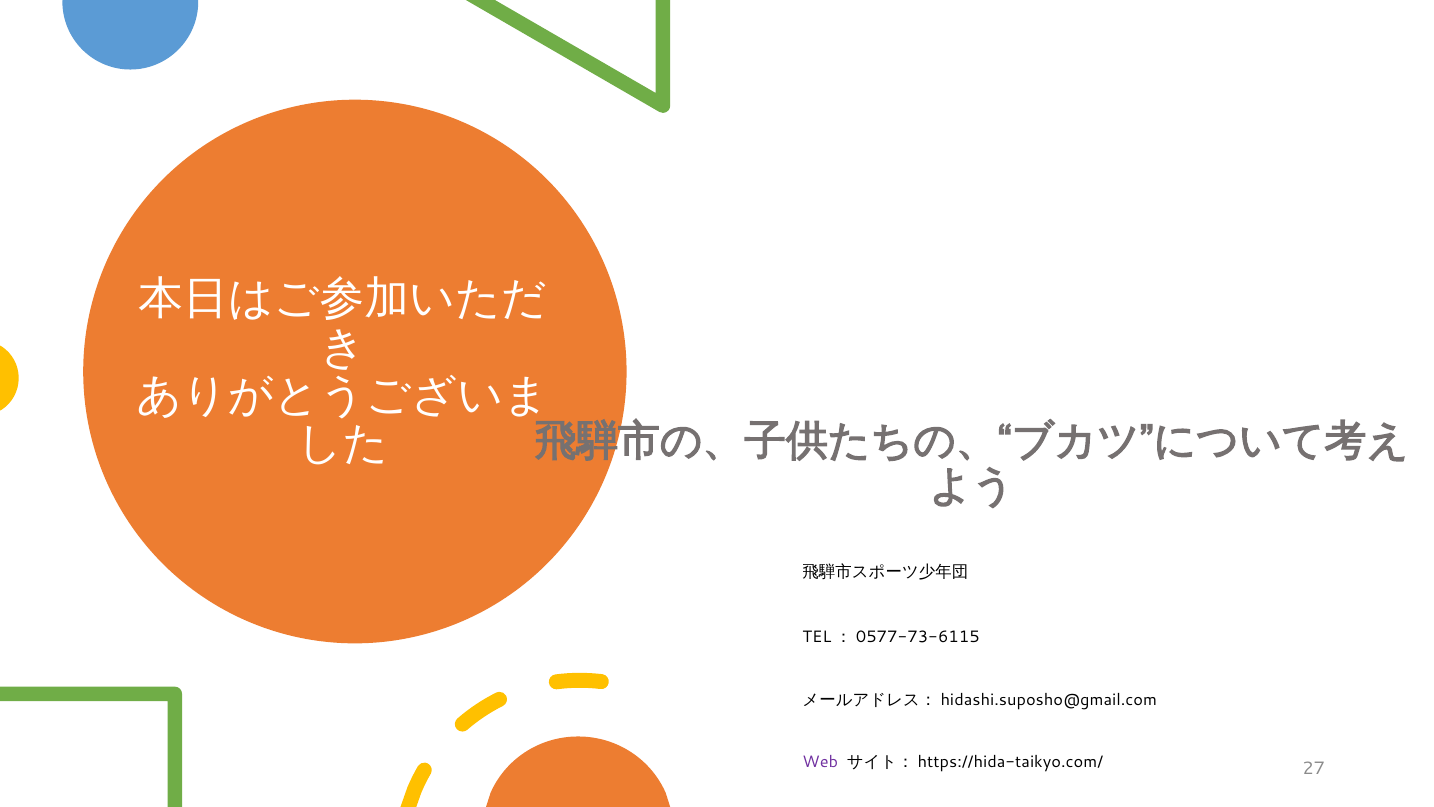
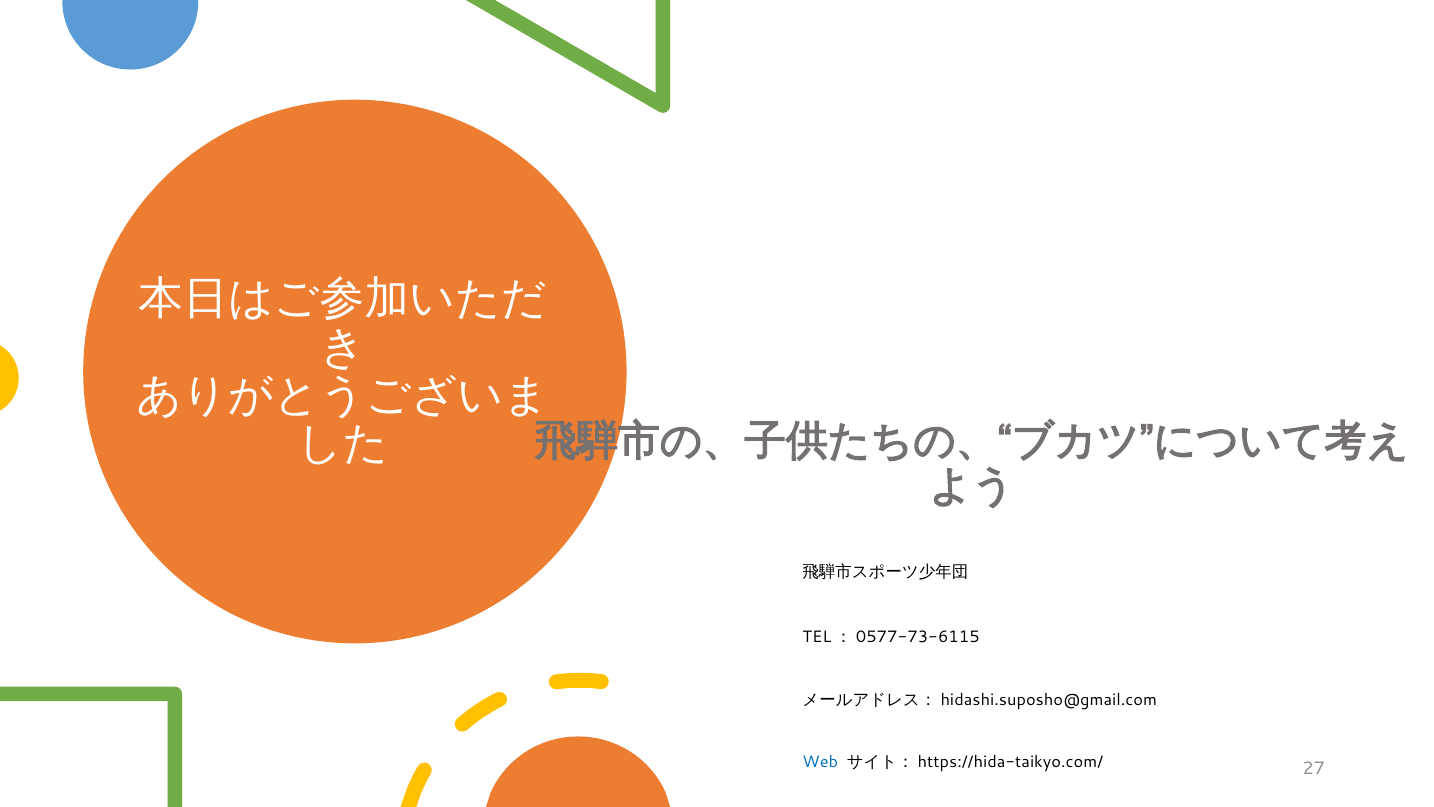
Web colour: purple -> blue
